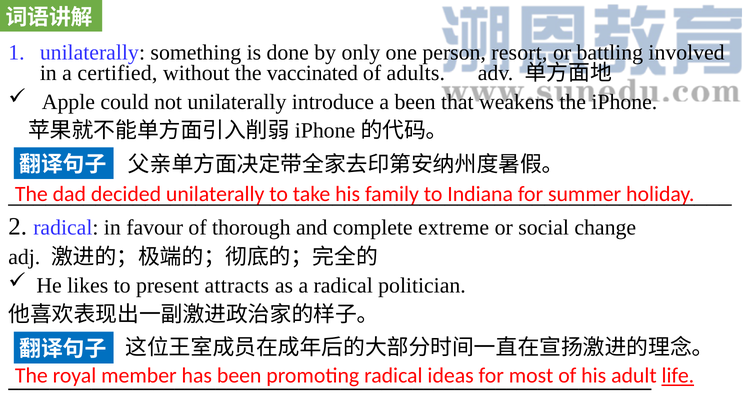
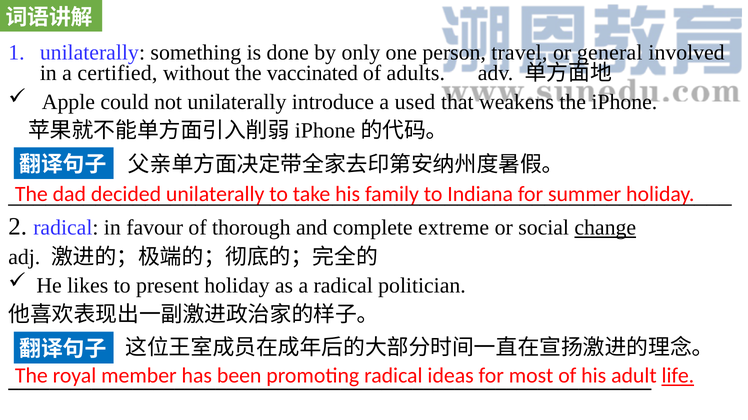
resort: resort -> travel
battling: battling -> general
a been: been -> used
change underline: none -> present
present attracts: attracts -> holiday
